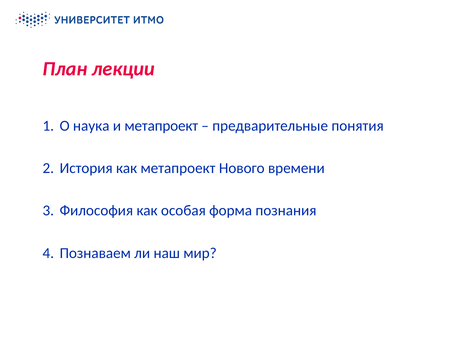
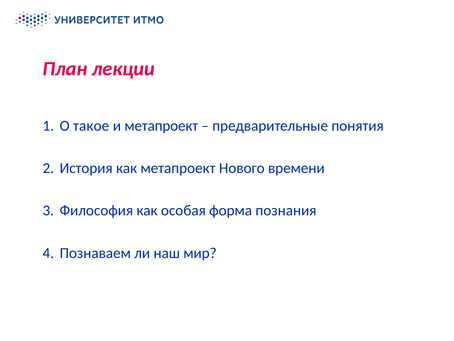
наука: наука -> такое
